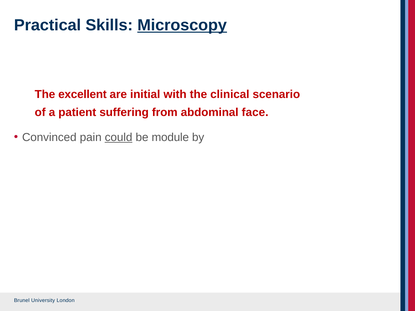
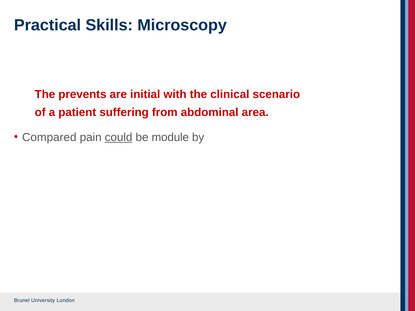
Microscopy underline: present -> none
excellent: excellent -> prevents
face: face -> area
Convinced: Convinced -> Compared
